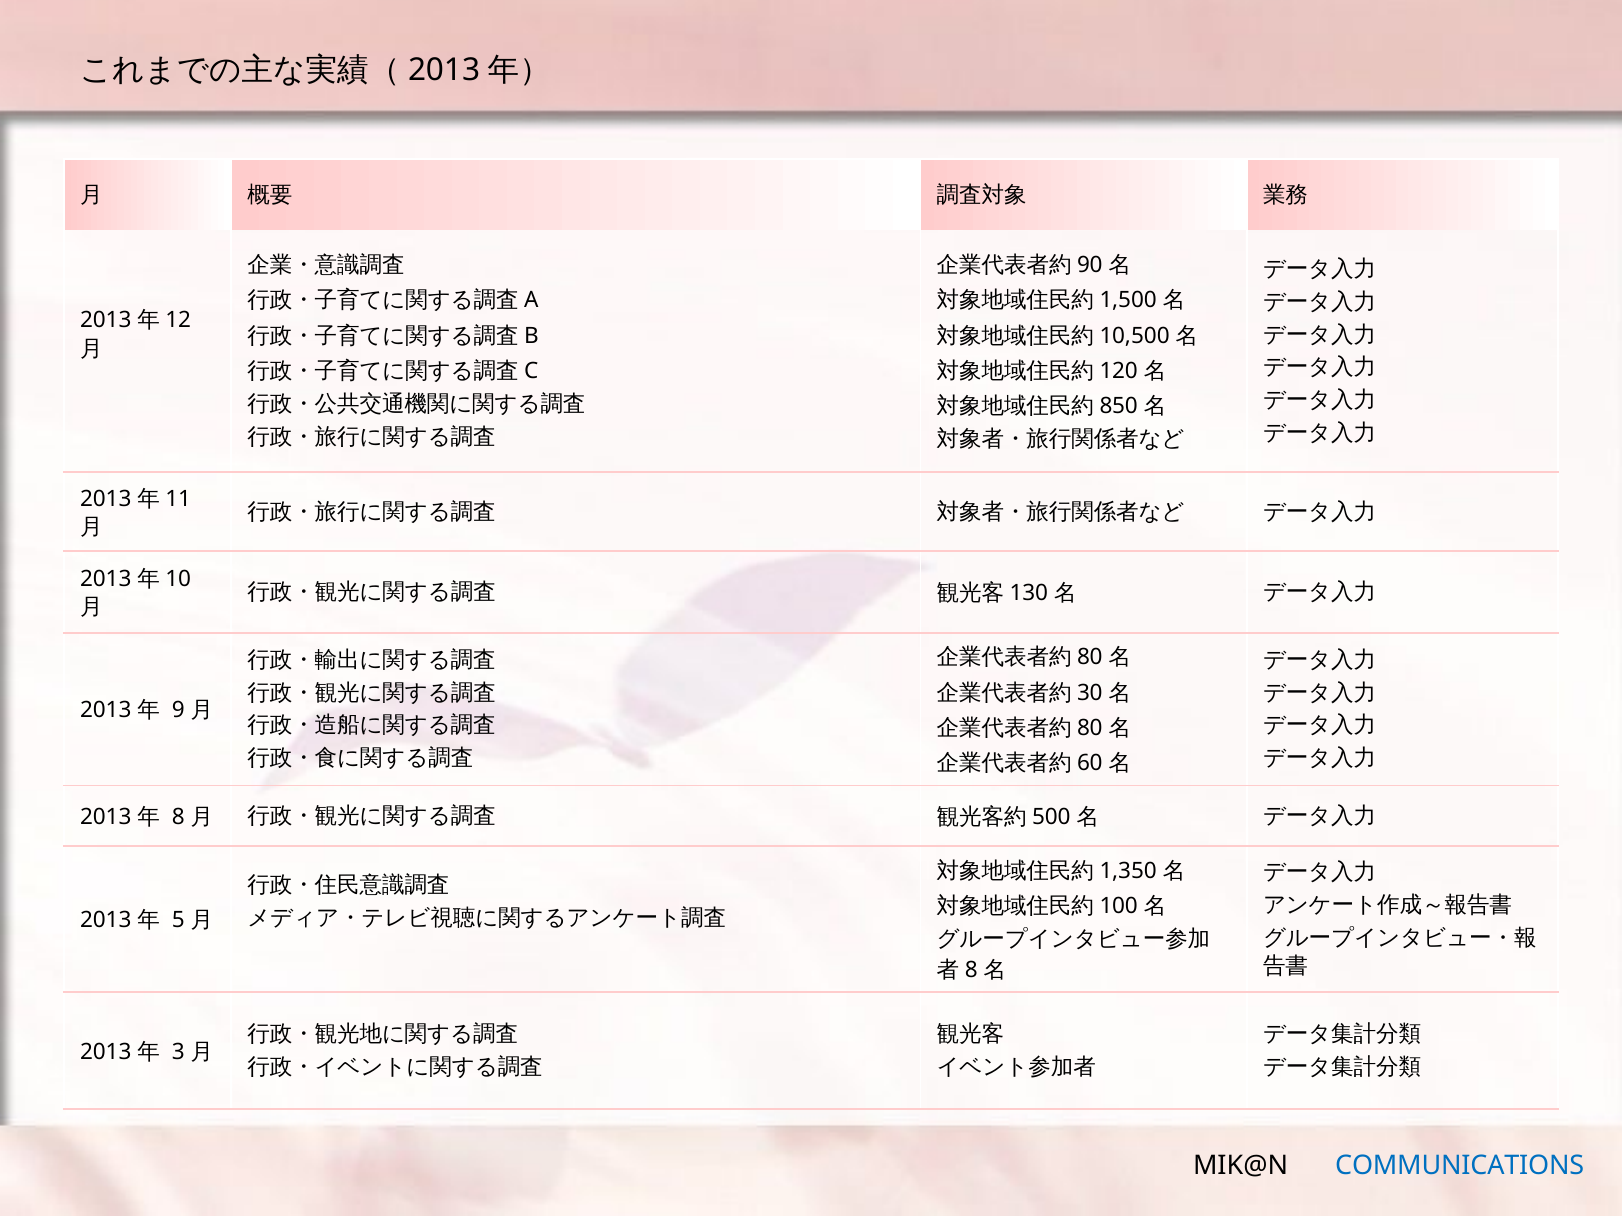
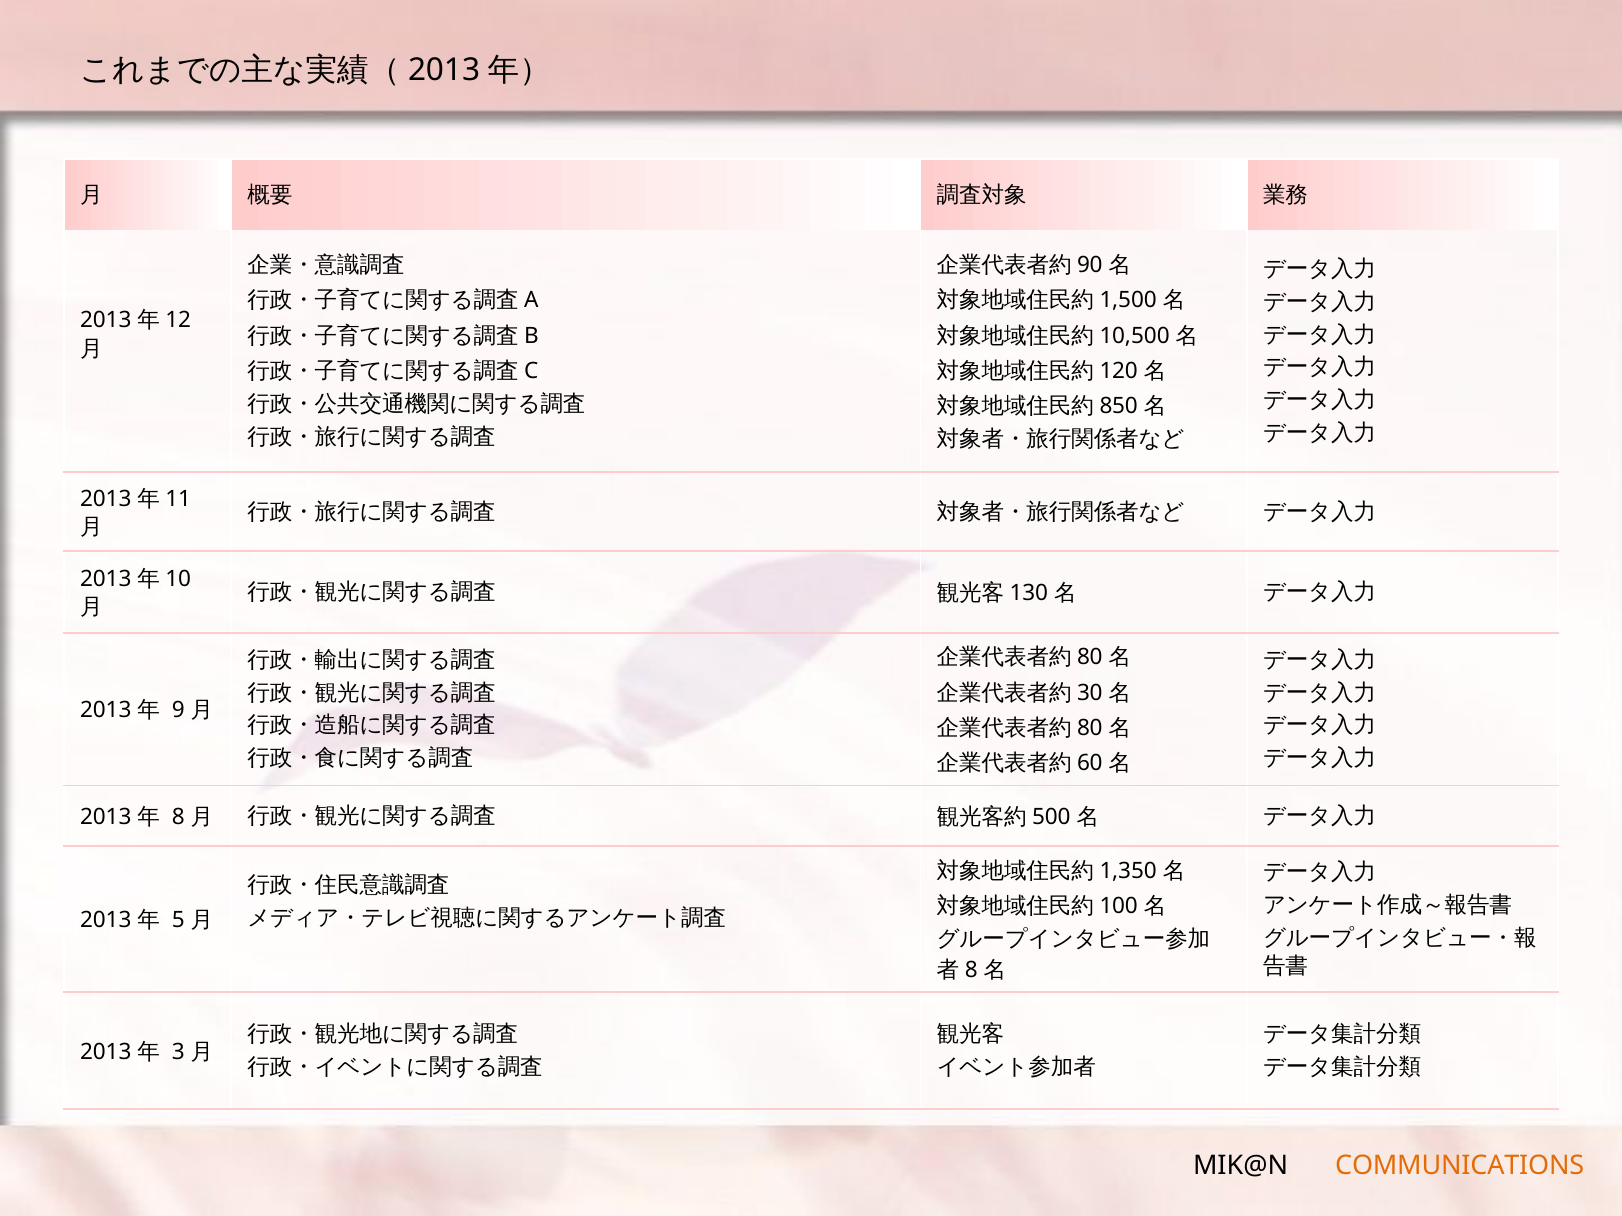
COMMUNICATIONS colour: blue -> orange
